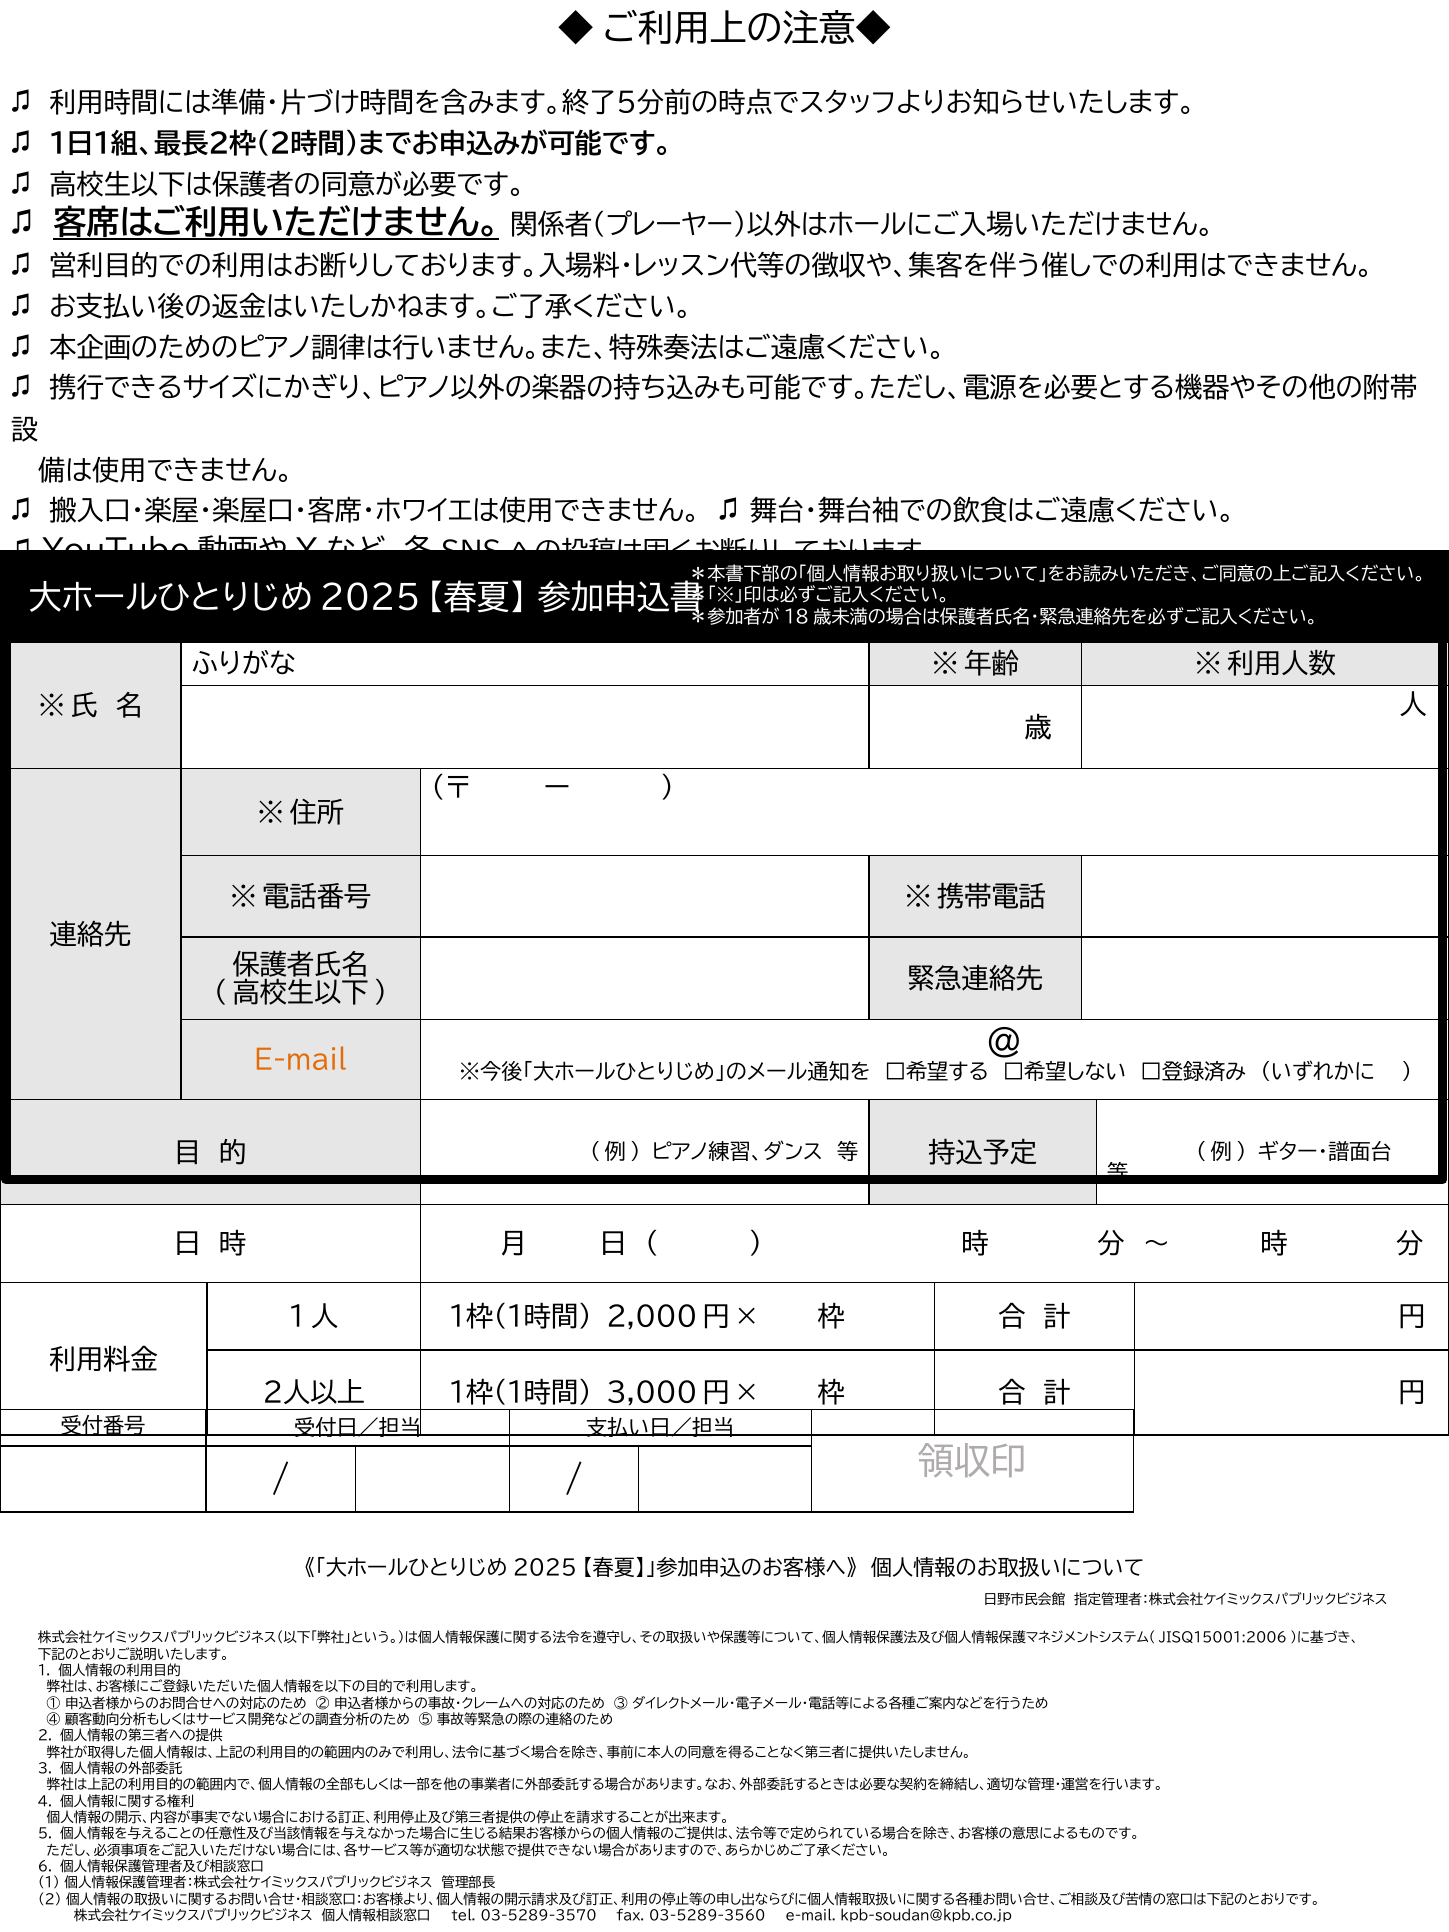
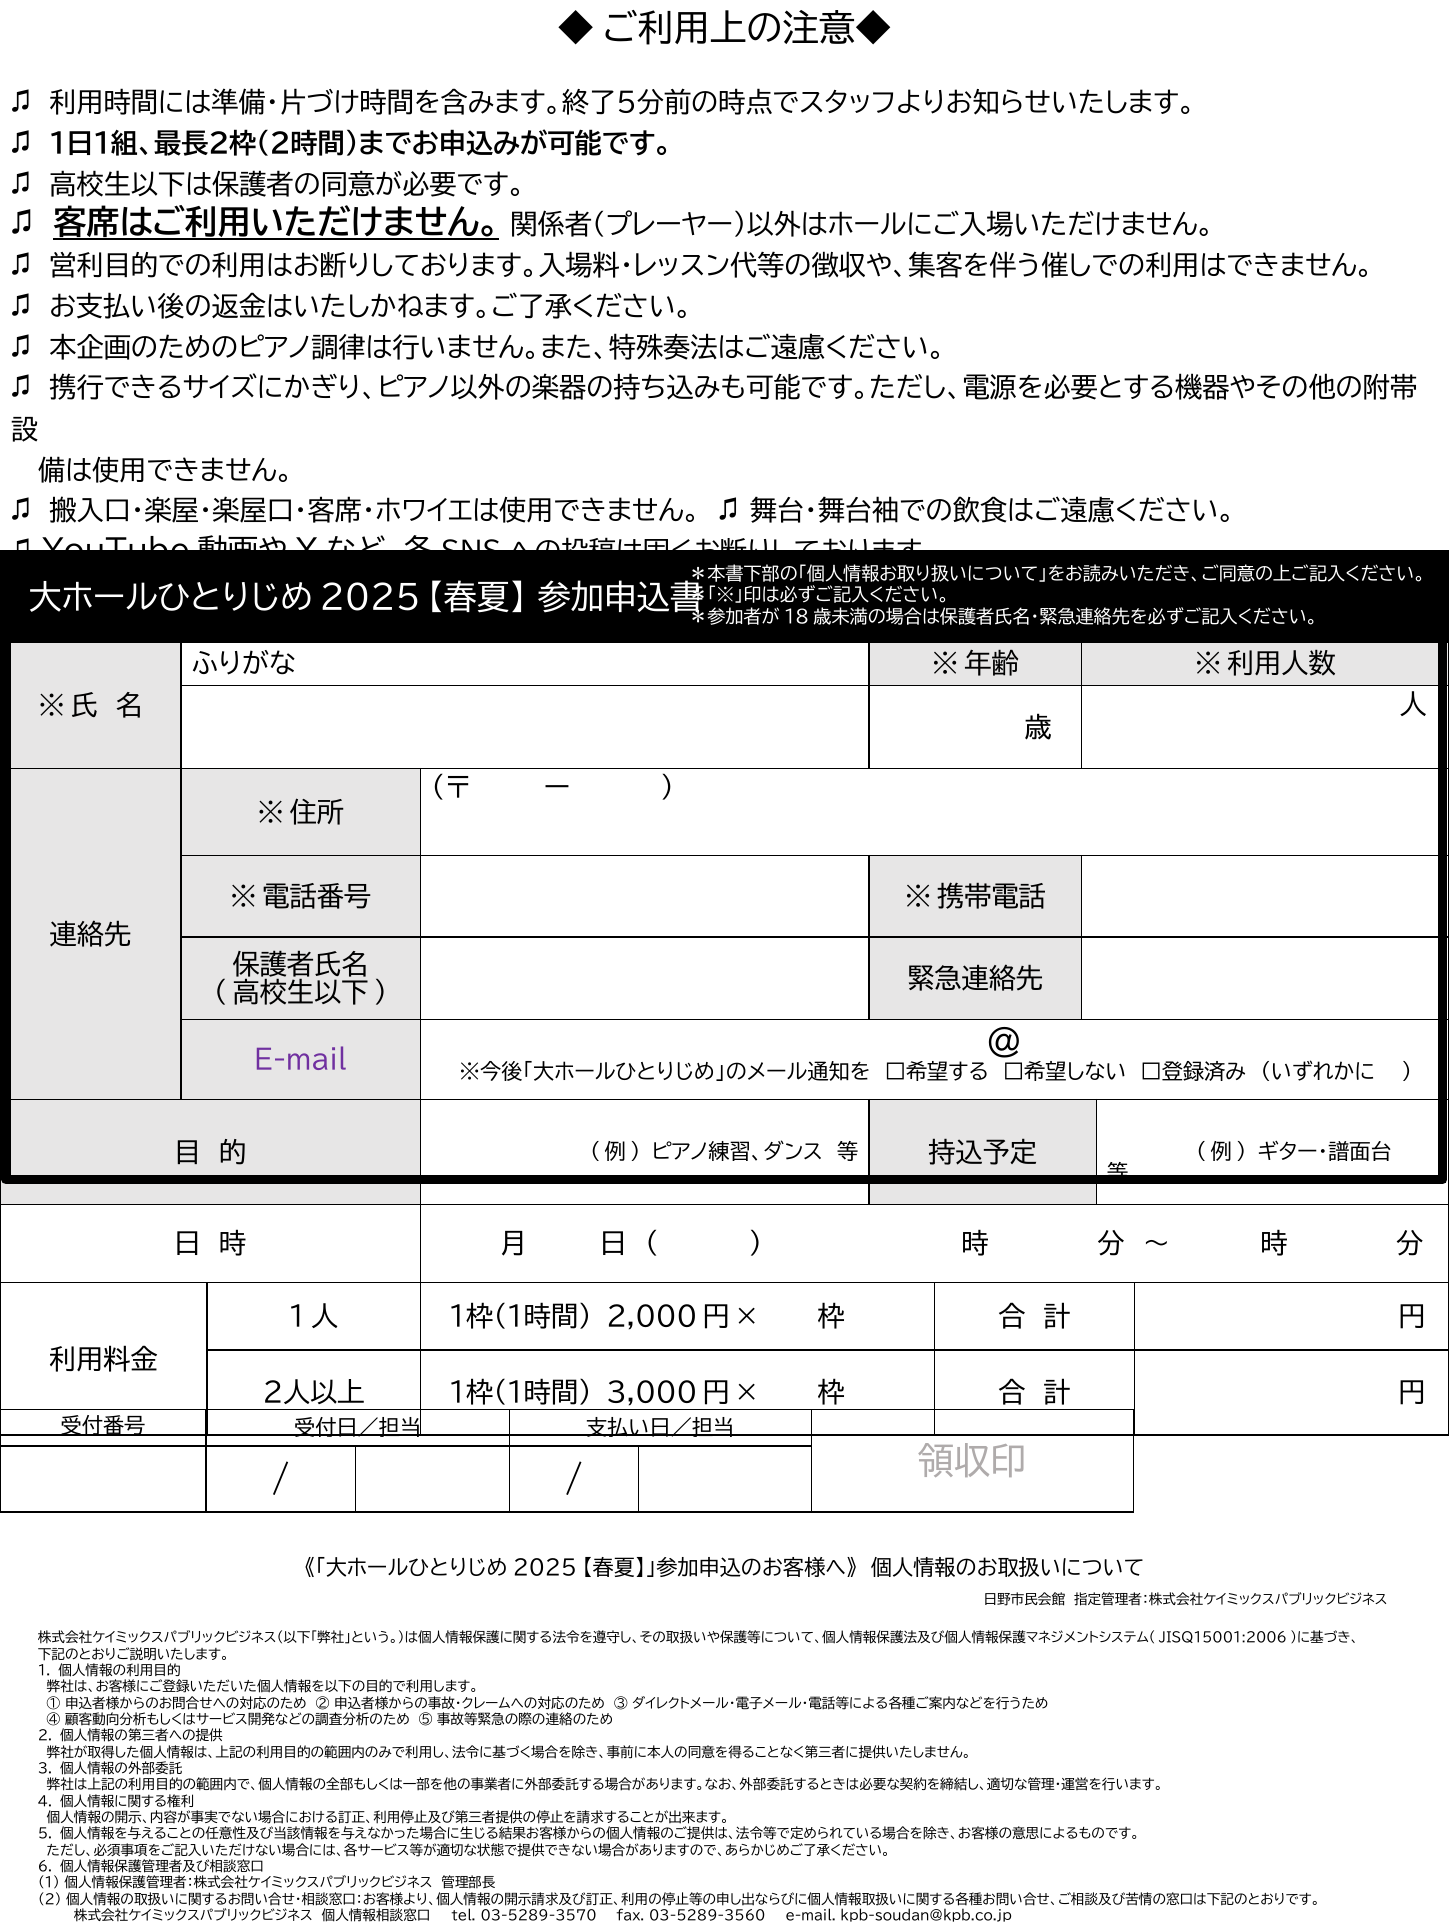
E-mail at (301, 1061) colour: orange -> purple
